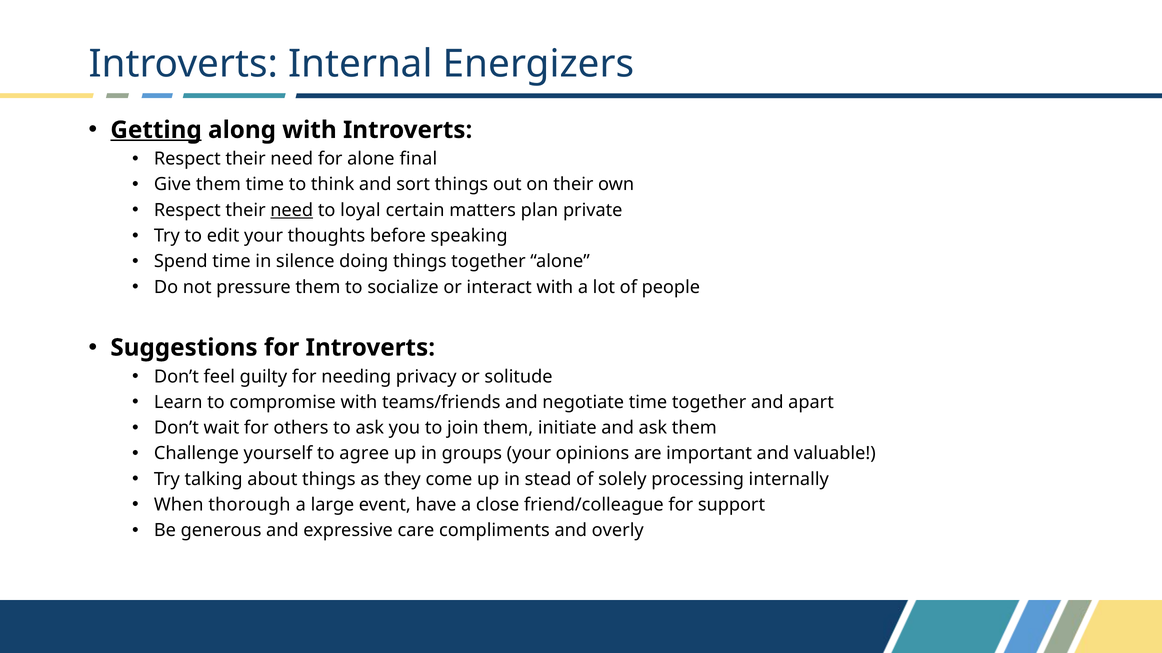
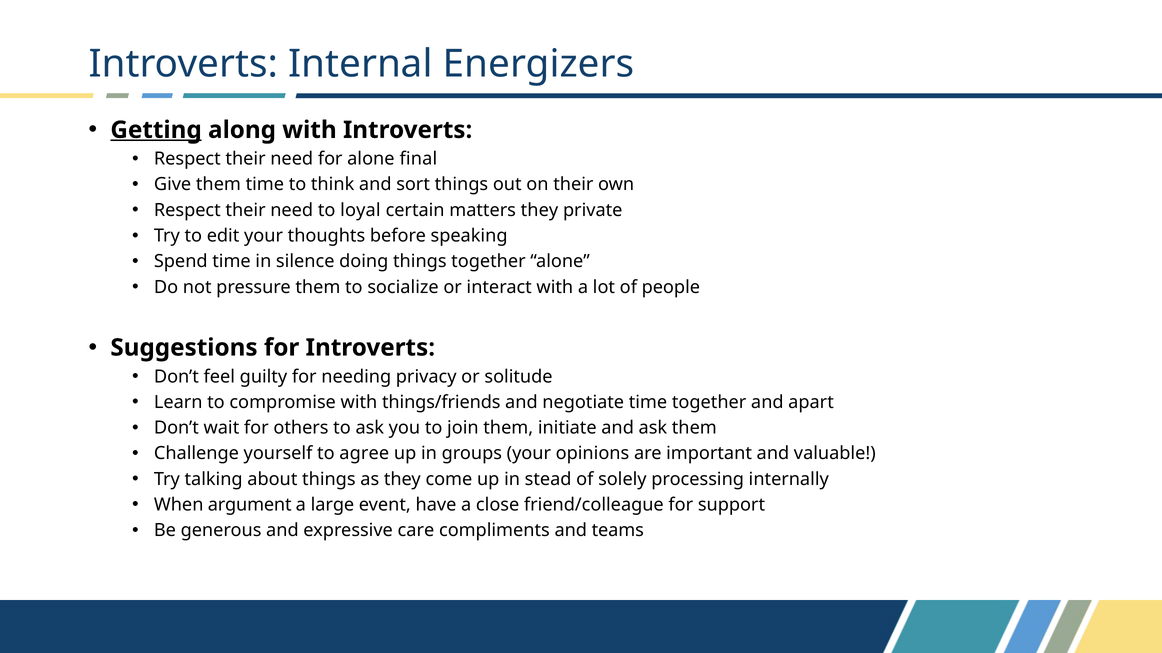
need at (292, 210) underline: present -> none
matters plan: plan -> they
teams/friends: teams/friends -> things/friends
thorough: thorough -> argument
overly: overly -> teams
